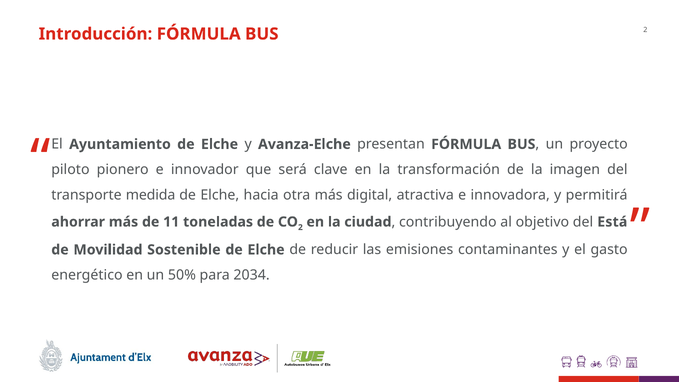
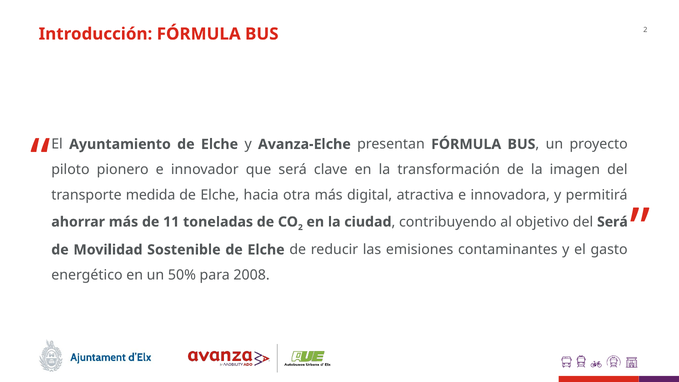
del Está: Está -> Será
2034: 2034 -> 2008
